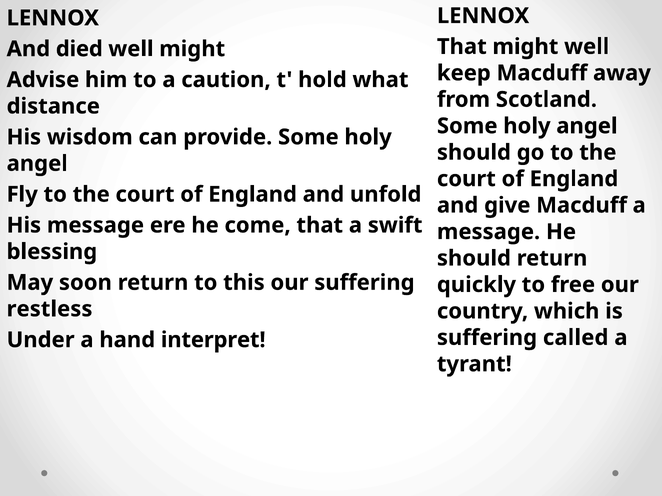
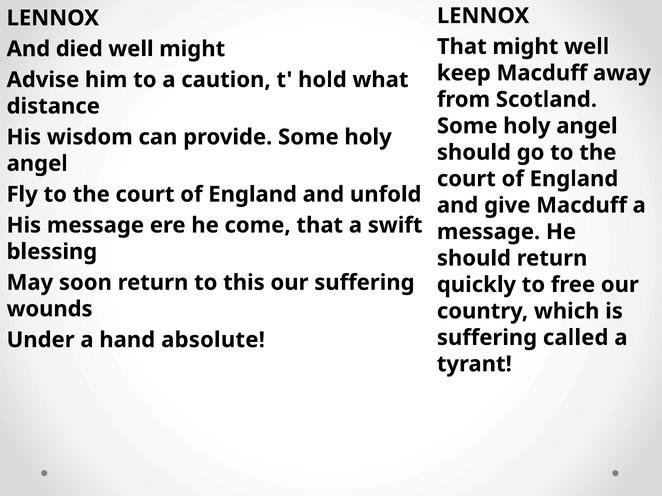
restless: restless -> wounds
interpret: interpret -> absolute
